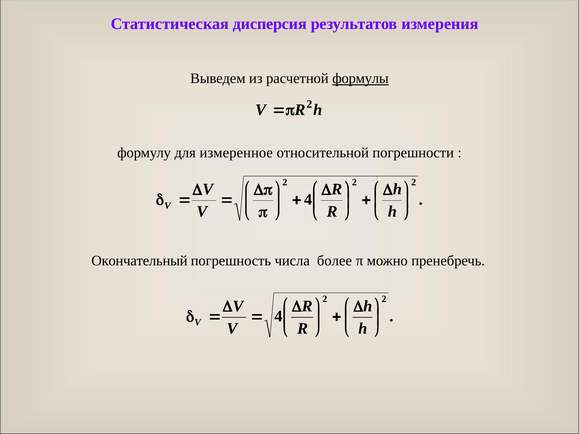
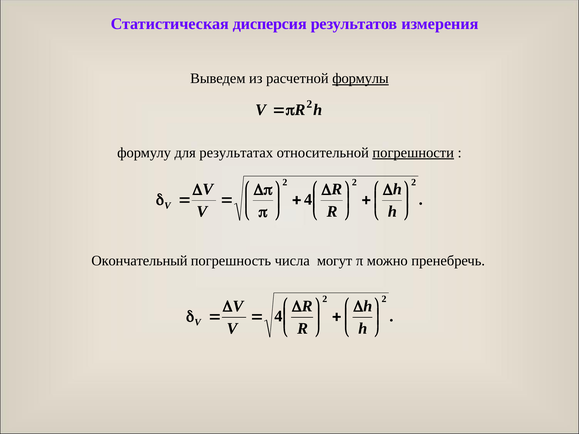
измеренное: измеренное -> результатах
погрешности underline: none -> present
более: более -> могут
